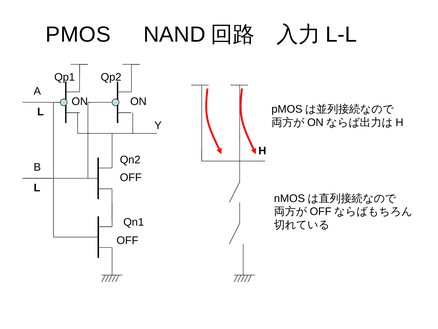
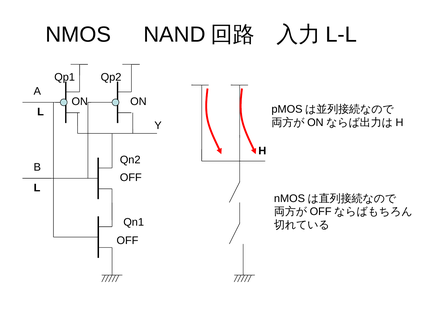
PMOS: PMOS -> NMOS
